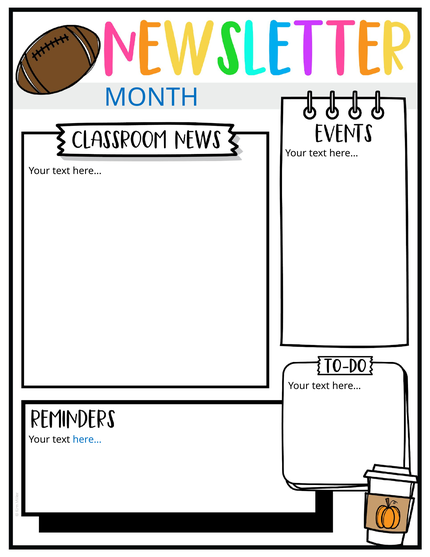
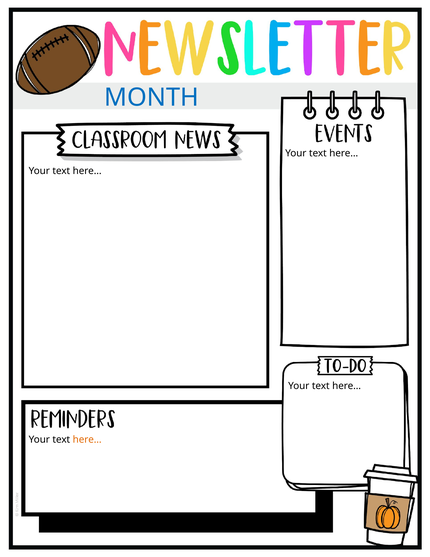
here… at (87, 439) colour: blue -> orange
